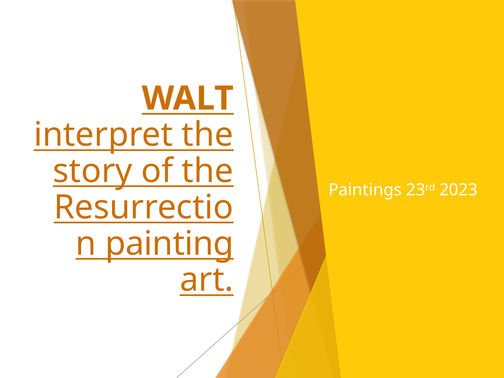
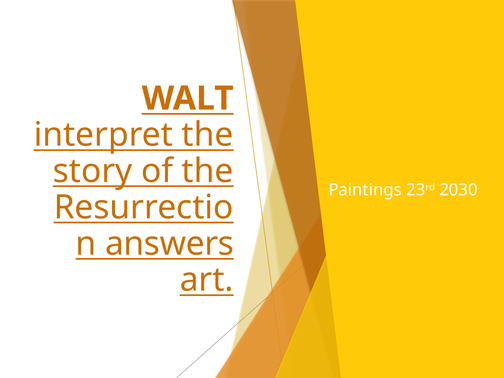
2023: 2023 -> 2030
painting: painting -> answers
